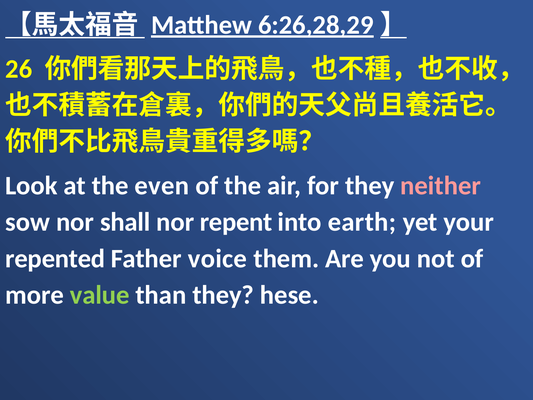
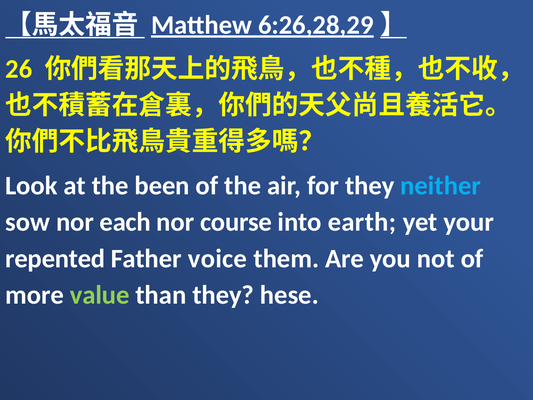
even: even -> been
neither colour: pink -> light blue
shall: shall -> each
repent: repent -> course
